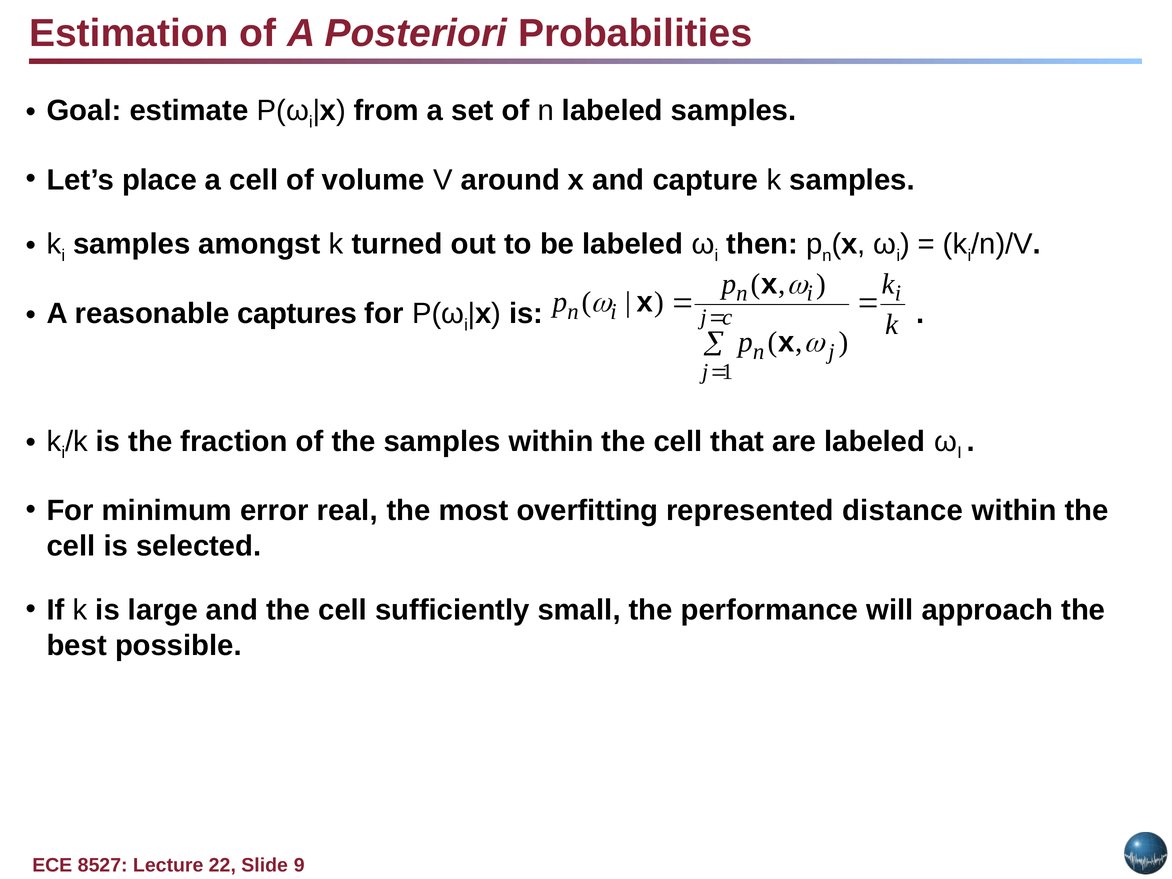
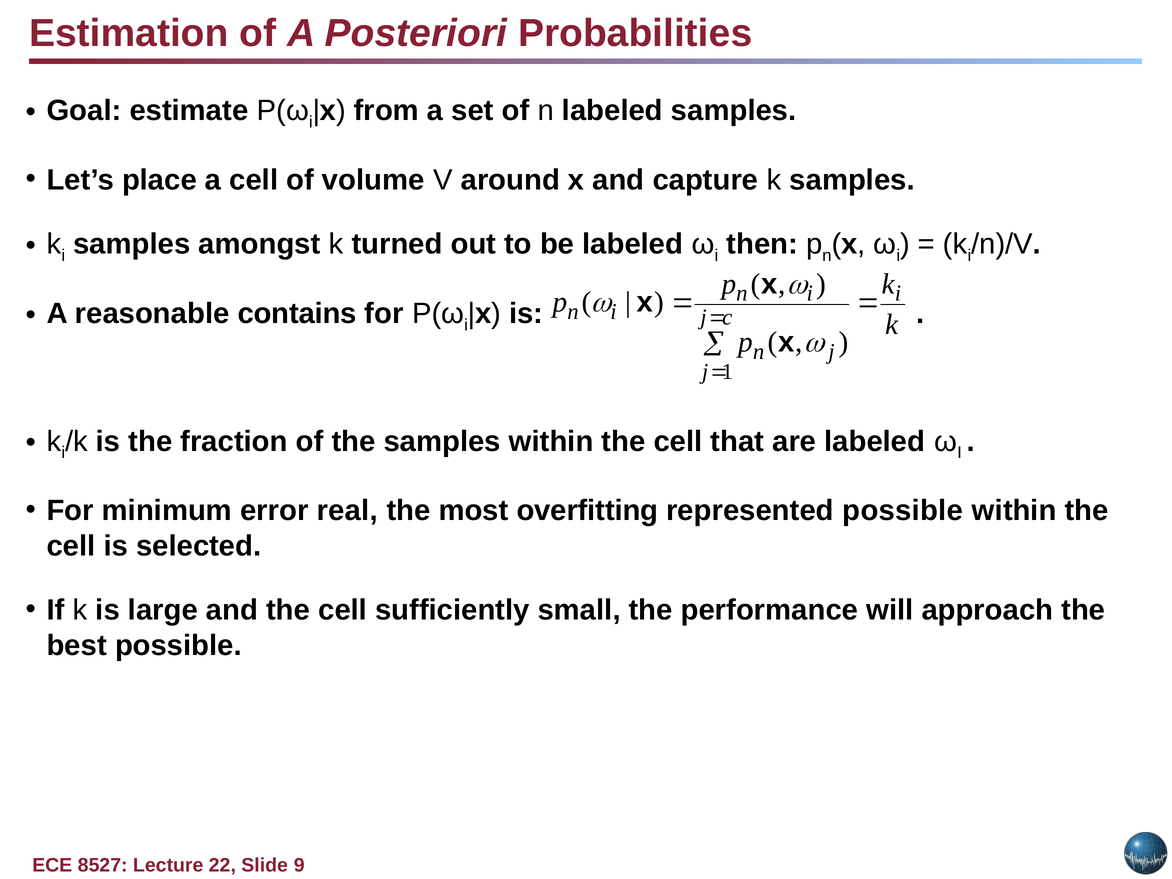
captures: captures -> contains
represented distance: distance -> possible
